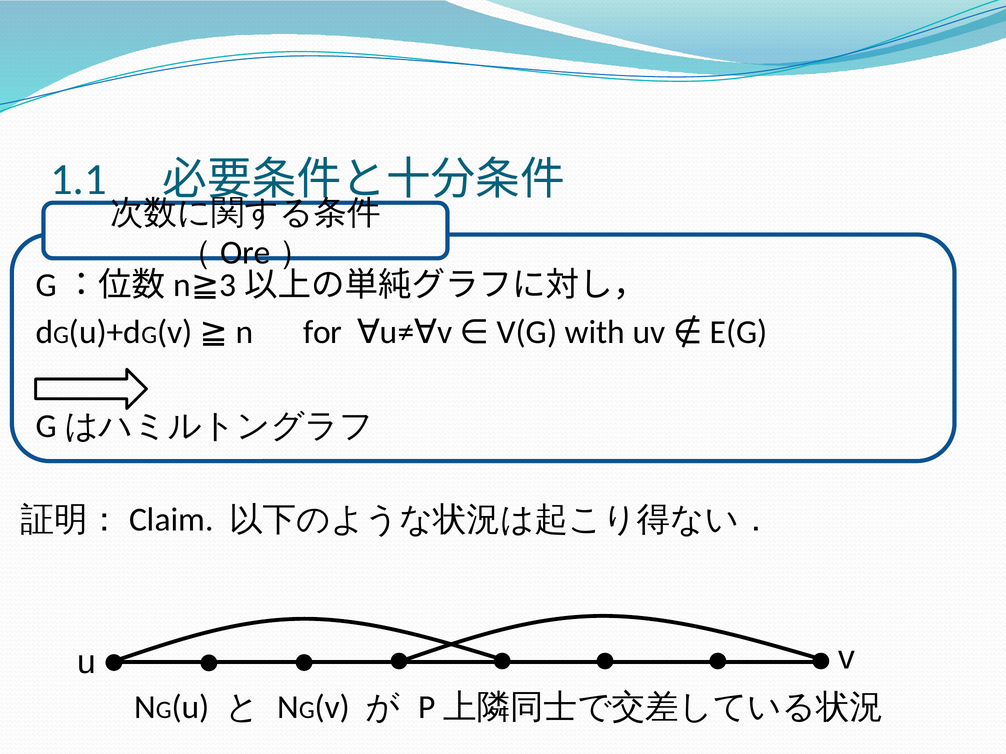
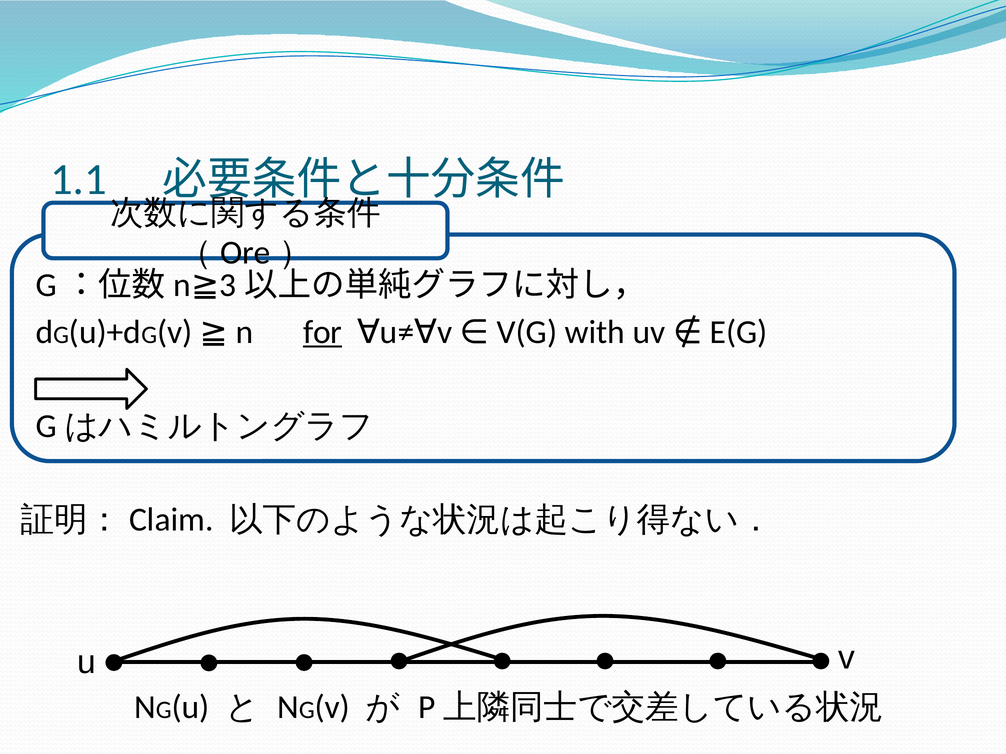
for underline: none -> present
